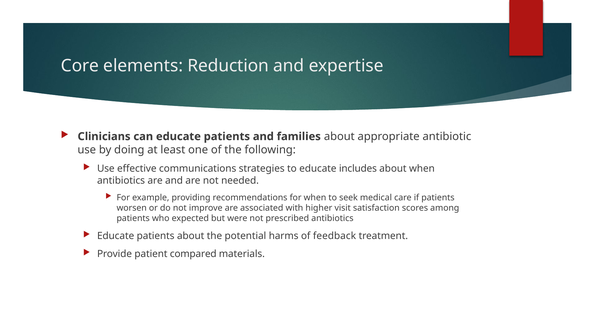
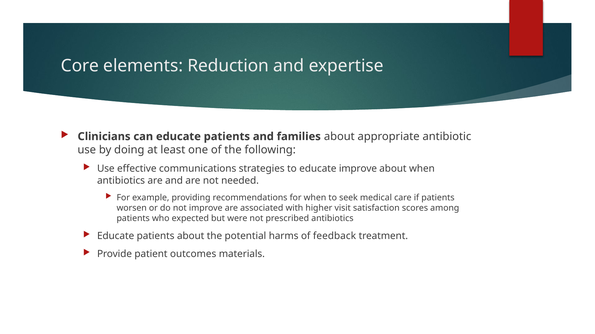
educate includes: includes -> improve
compared: compared -> outcomes
